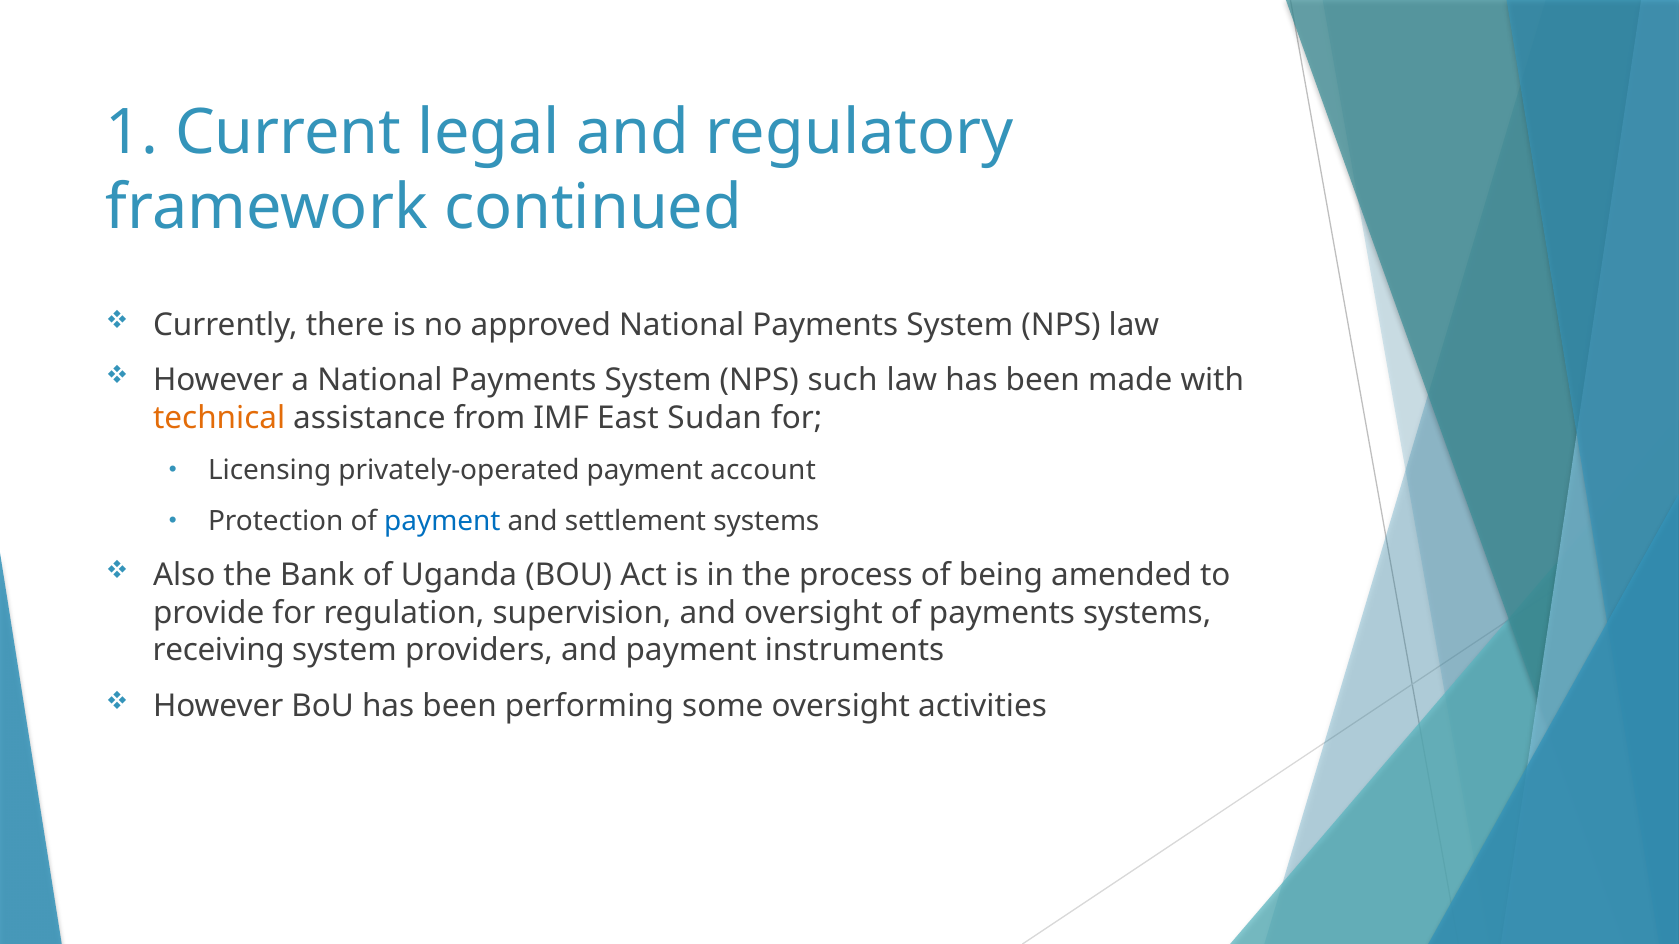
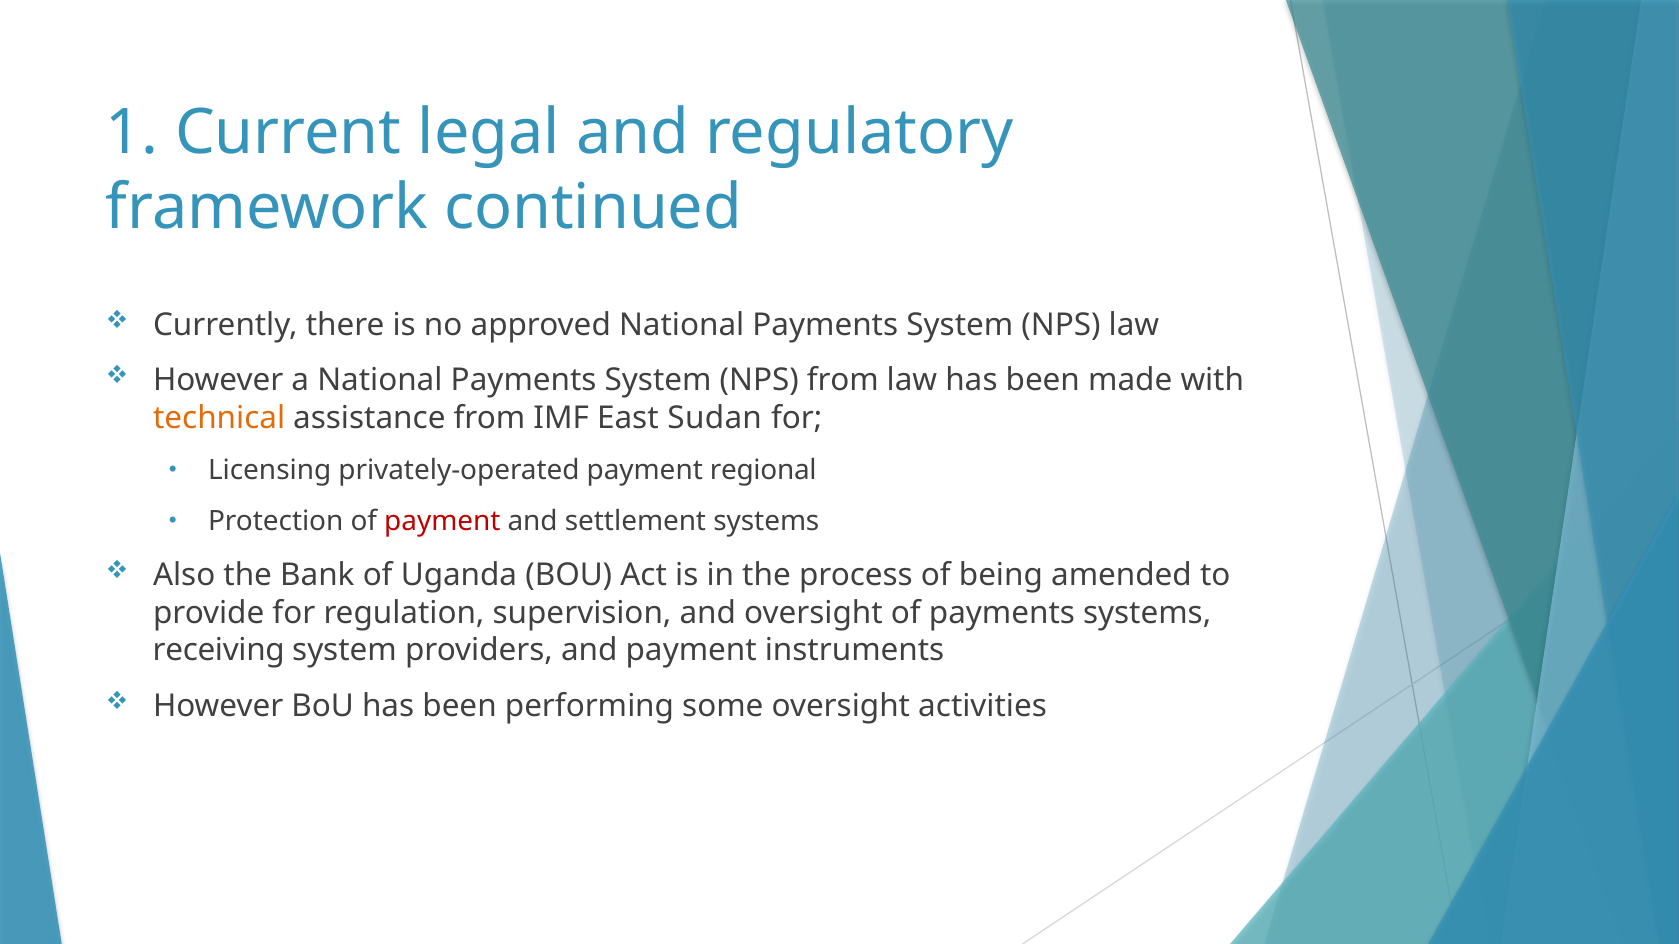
NPS such: such -> from
account: account -> regional
payment at (442, 522) colour: blue -> red
